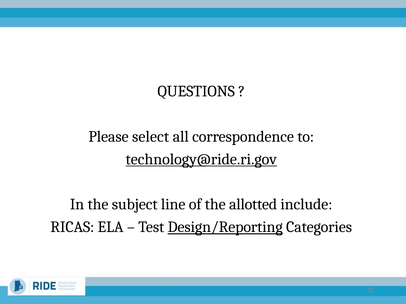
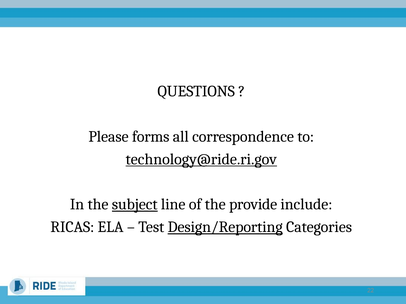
select: select -> forms
subject underline: none -> present
allotted: allotted -> provide
